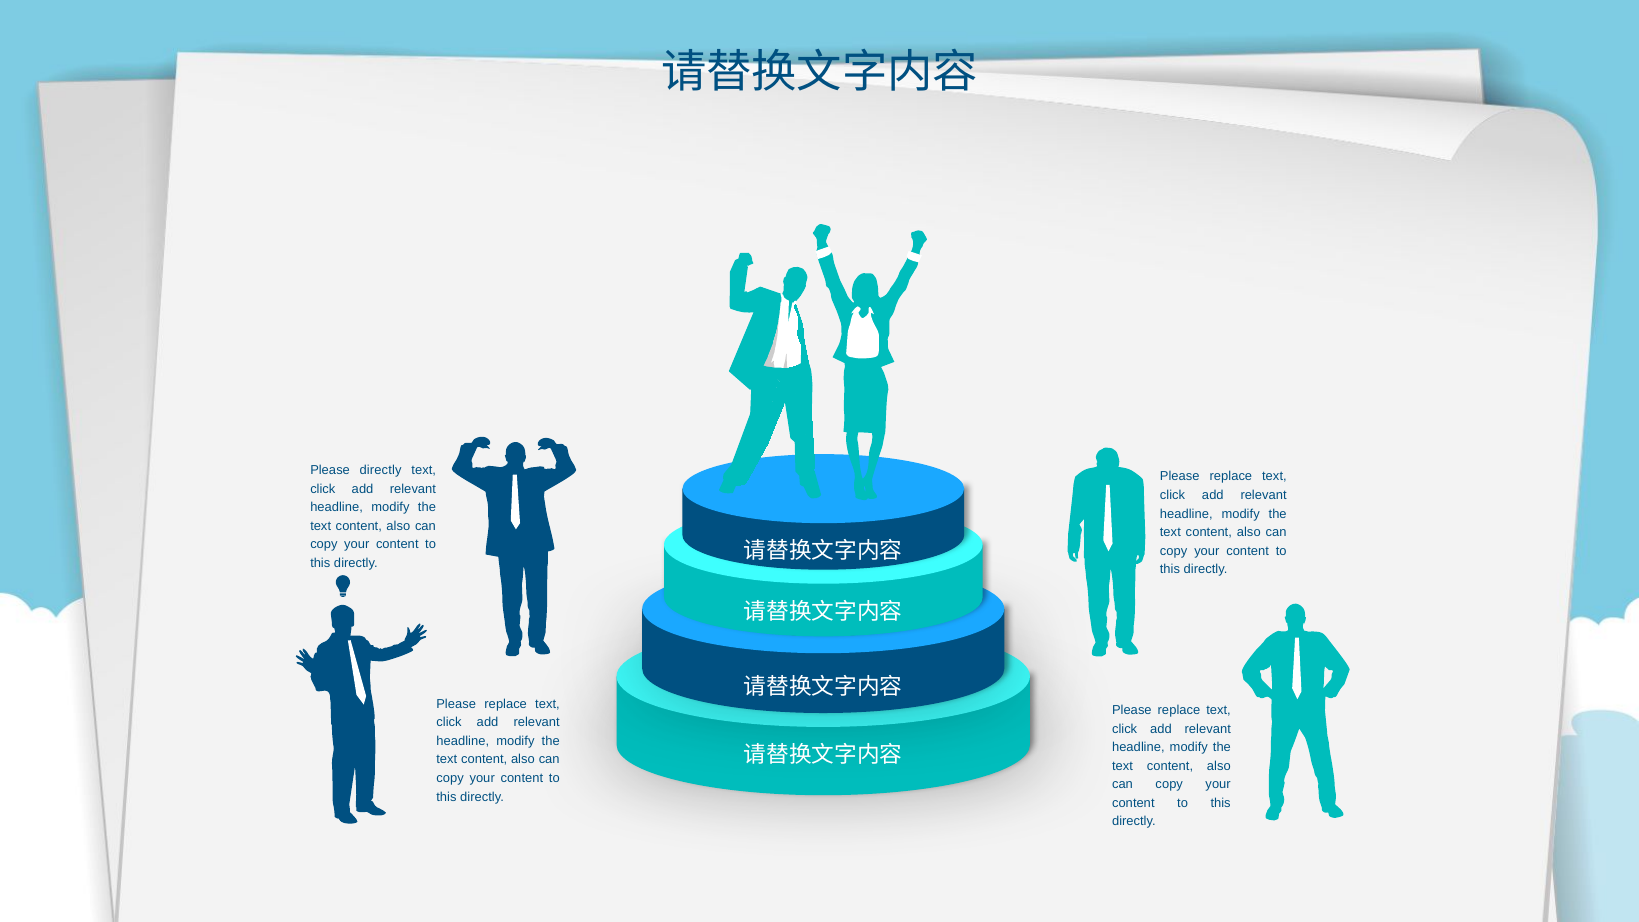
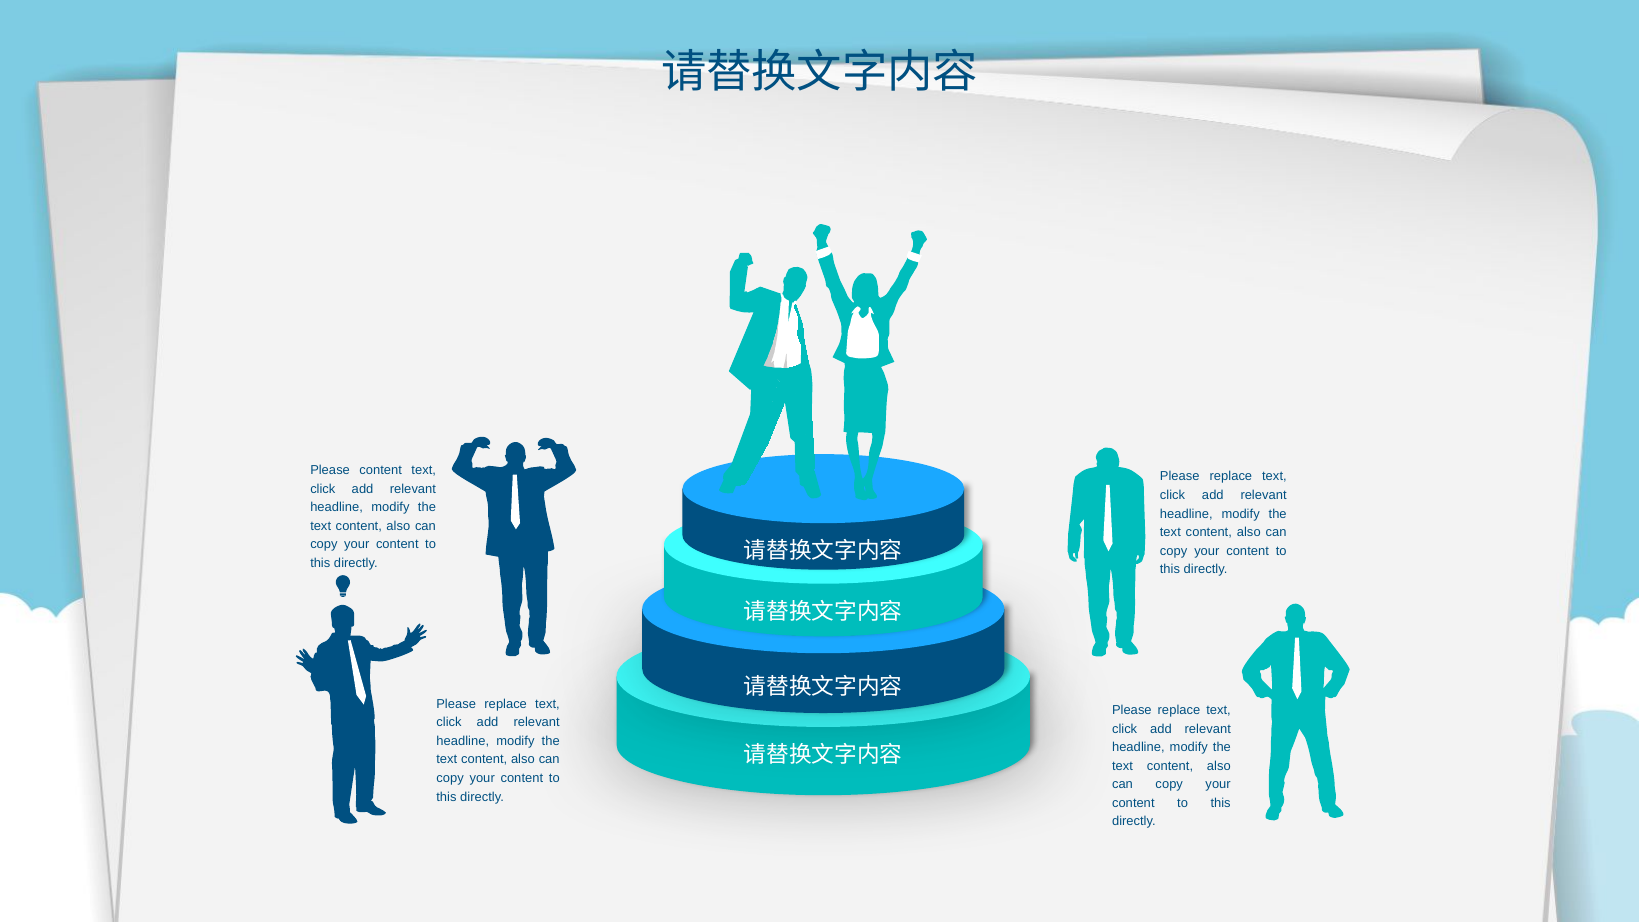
Please directly: directly -> content
